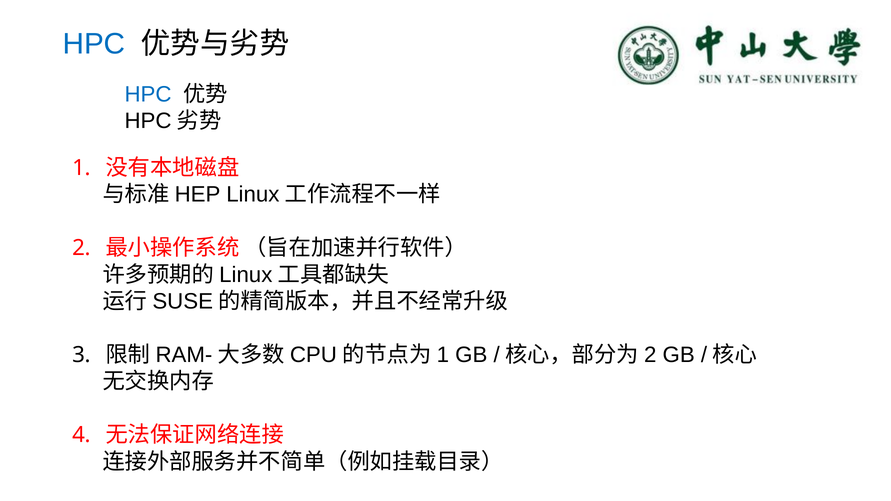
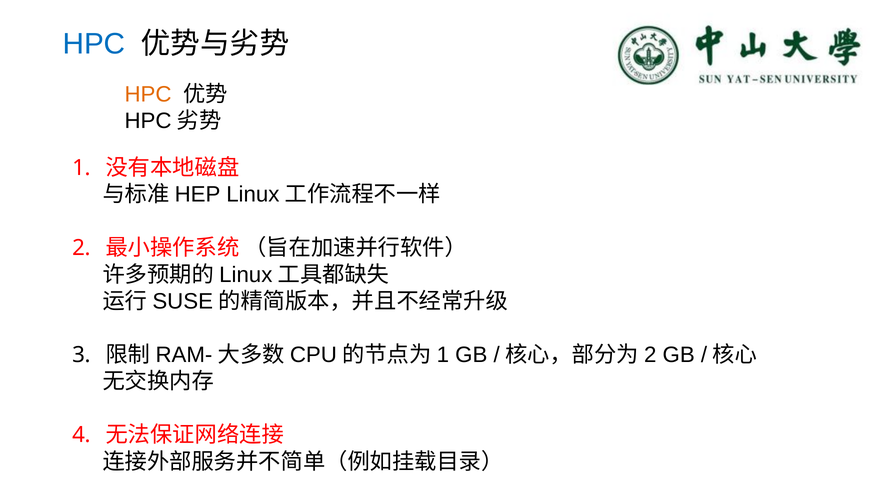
HPC at (148, 94) colour: blue -> orange
